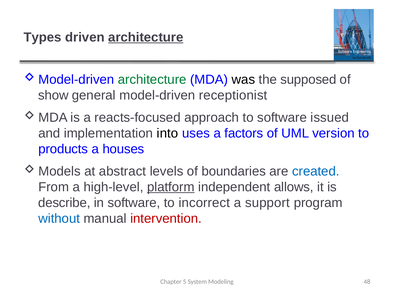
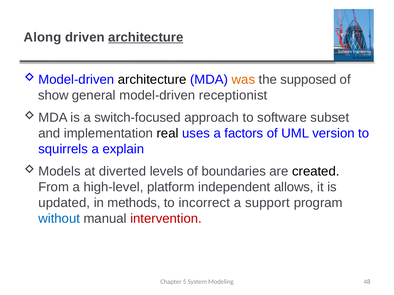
Types: Types -> Along
architecture at (152, 80) colour: green -> black
was colour: black -> orange
reacts-focused: reacts-focused -> switch-focused
issued: issued -> subset
into: into -> real
products: products -> squirrels
houses: houses -> explain
abstract: abstract -> diverted
created colour: blue -> black
platform underline: present -> none
describe: describe -> updated
in software: software -> methods
